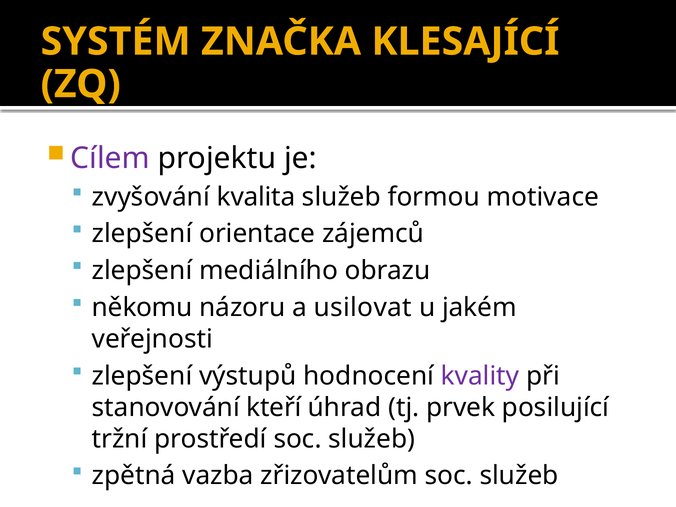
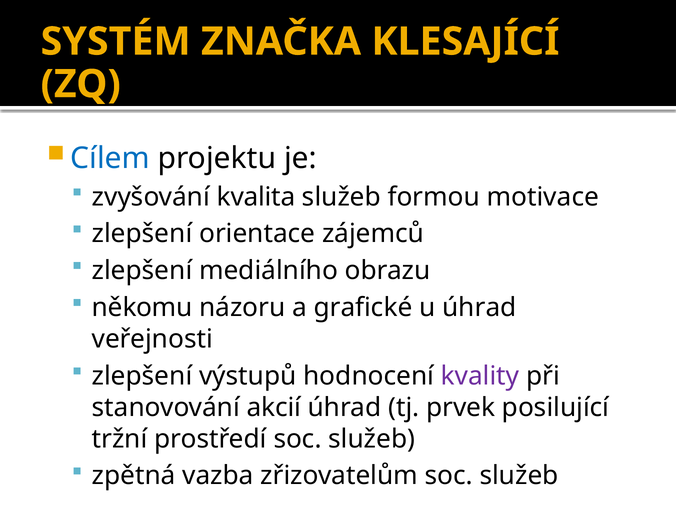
Cílem colour: purple -> blue
usilovat: usilovat -> grafické
u jakém: jakém -> úhrad
kteří: kteří -> akcií
